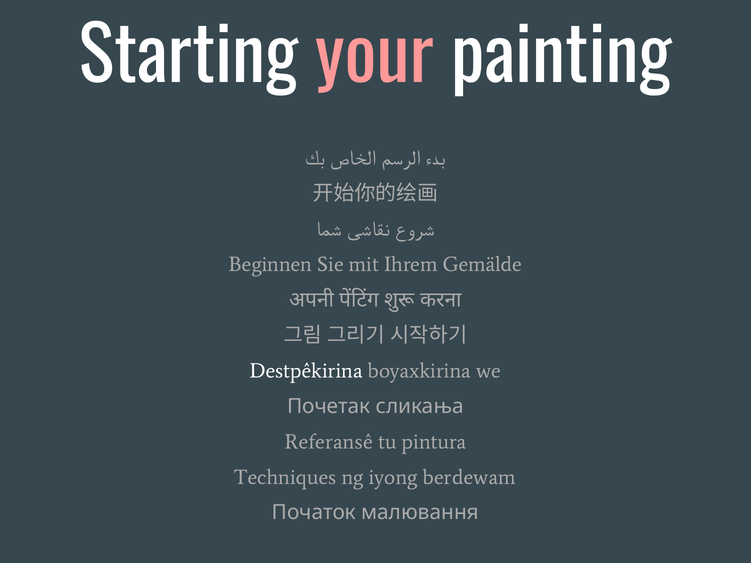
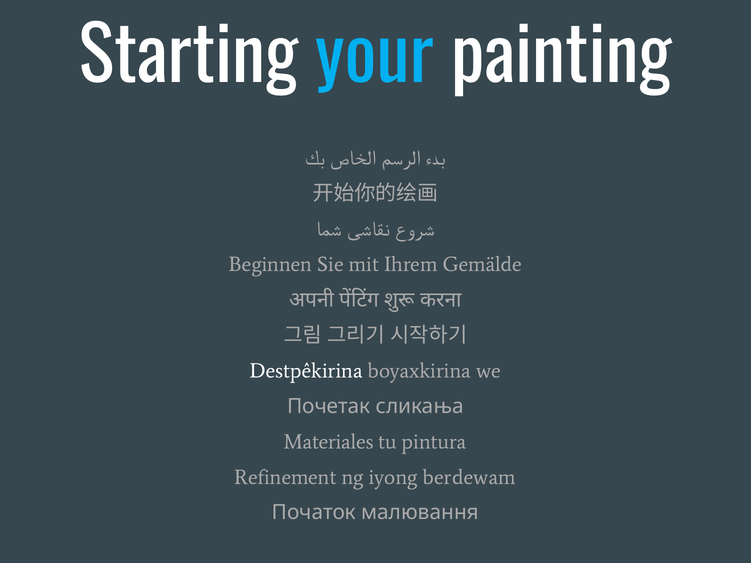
your colour: pink -> light blue
Referansê: Referansê -> Materiales
Techniques: Techniques -> Refinement
